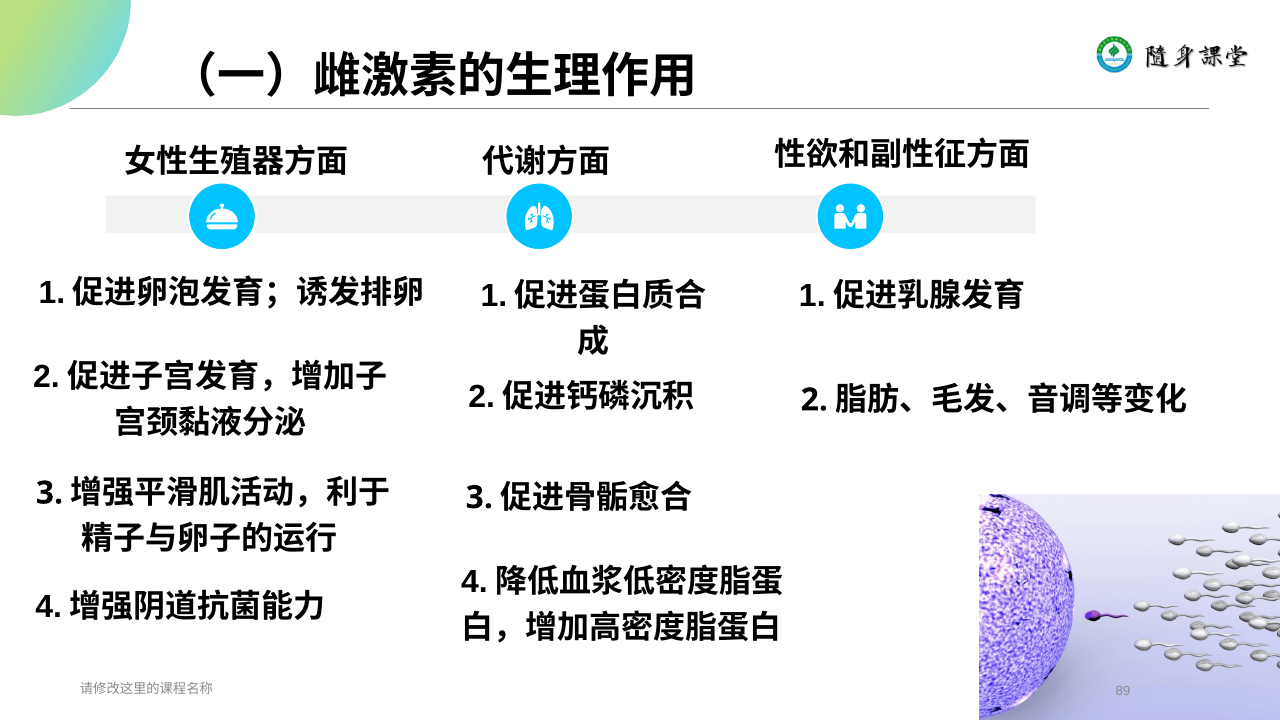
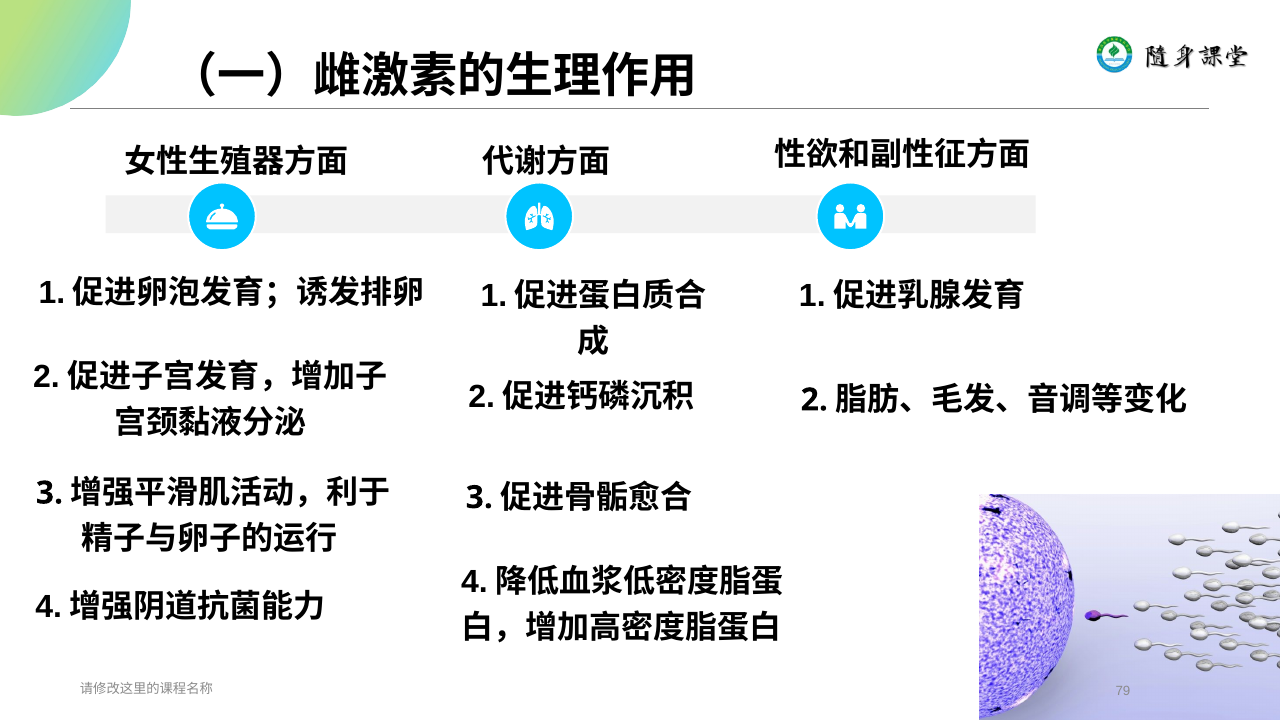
89: 89 -> 79
